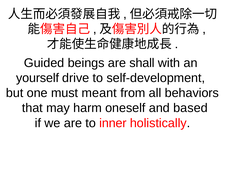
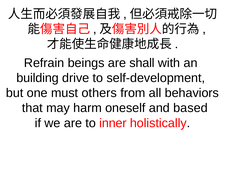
Guided: Guided -> Refrain
yourself: yourself -> building
meant: meant -> others
